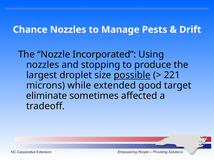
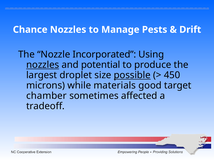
nozzles at (43, 65) underline: none -> present
stopping: stopping -> potential
221: 221 -> 450
extended: extended -> materials
eliminate: eliminate -> chamber
